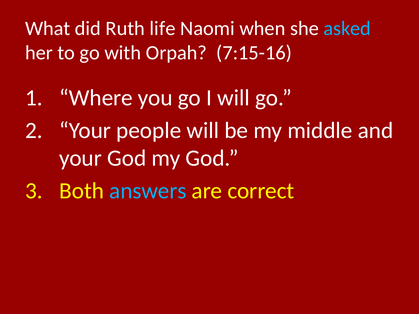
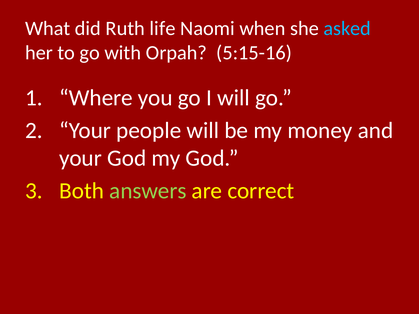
7:15-16: 7:15-16 -> 5:15-16
middle: middle -> money
answers colour: light blue -> light green
